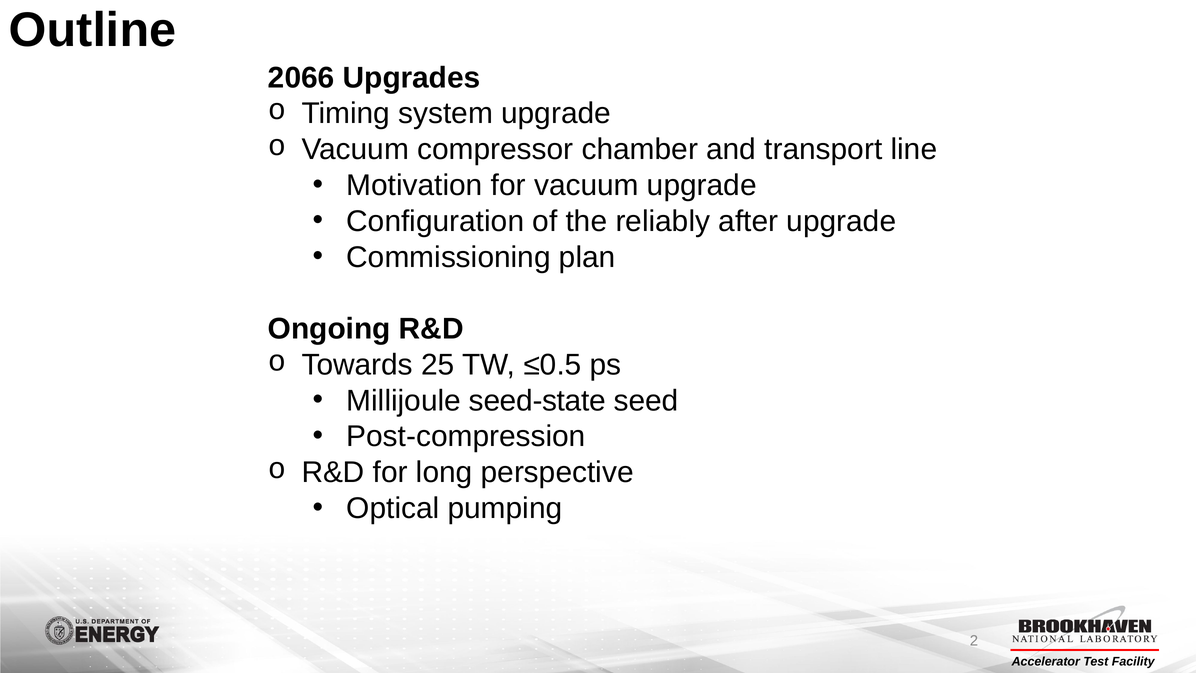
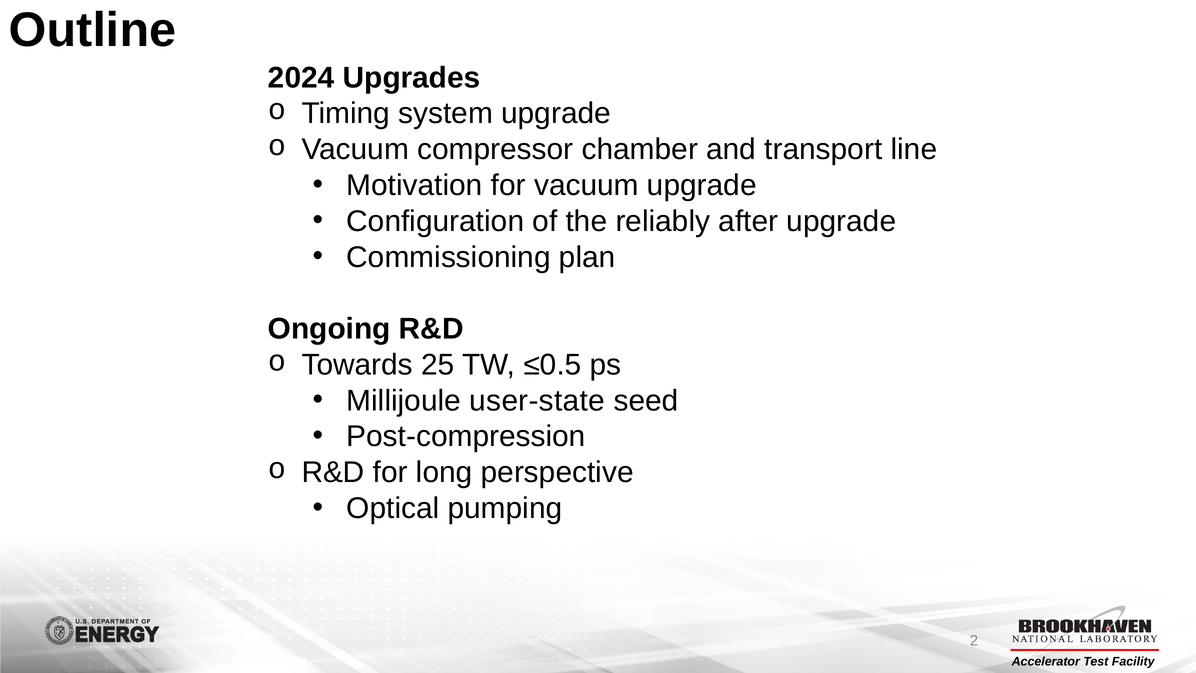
2066: 2066 -> 2024
seed-state: seed-state -> user-state
